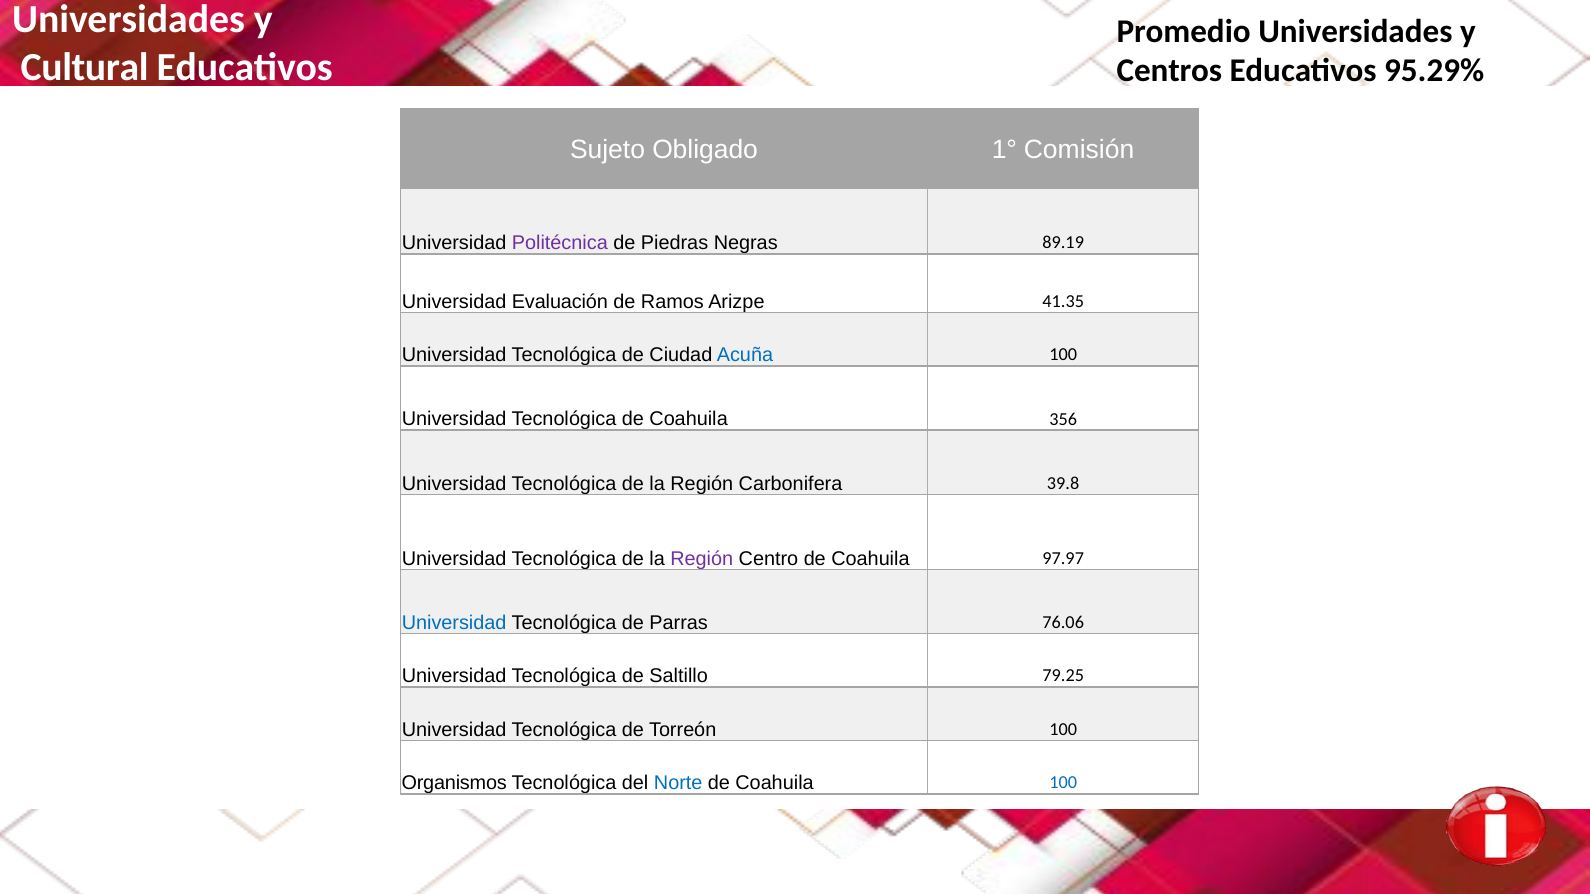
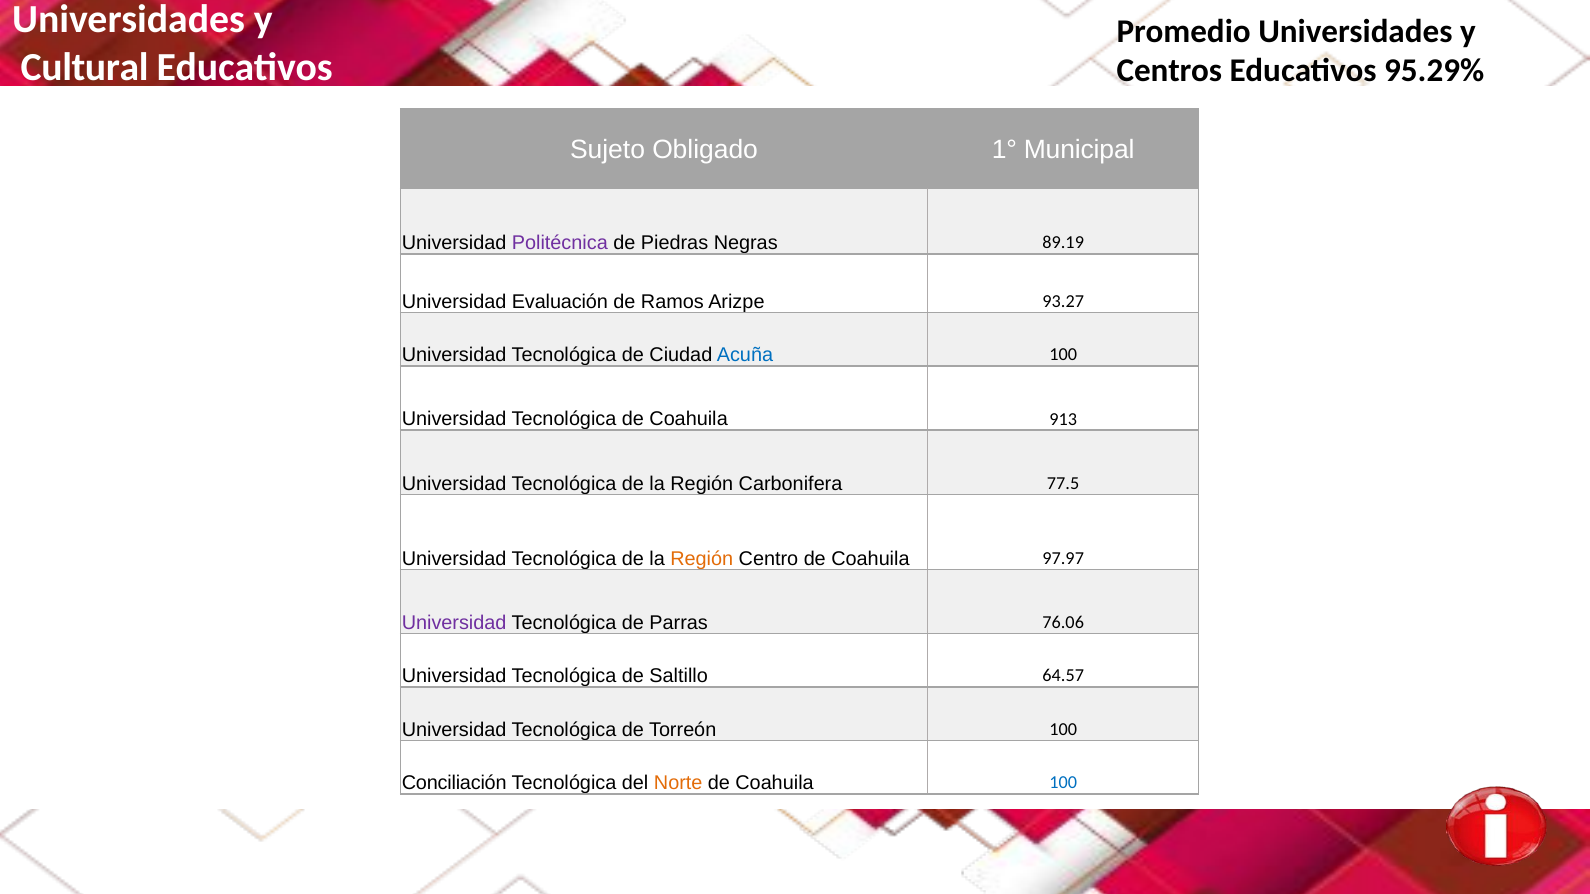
Comisión: Comisión -> Municipal
41.35: 41.35 -> 93.27
356: 356 -> 913
39.8: 39.8 -> 77.5
Región at (702, 559) colour: purple -> orange
Universidad at (454, 623) colour: blue -> purple
79.25: 79.25 -> 64.57
Organismos: Organismos -> Conciliación
Norte colour: blue -> orange
